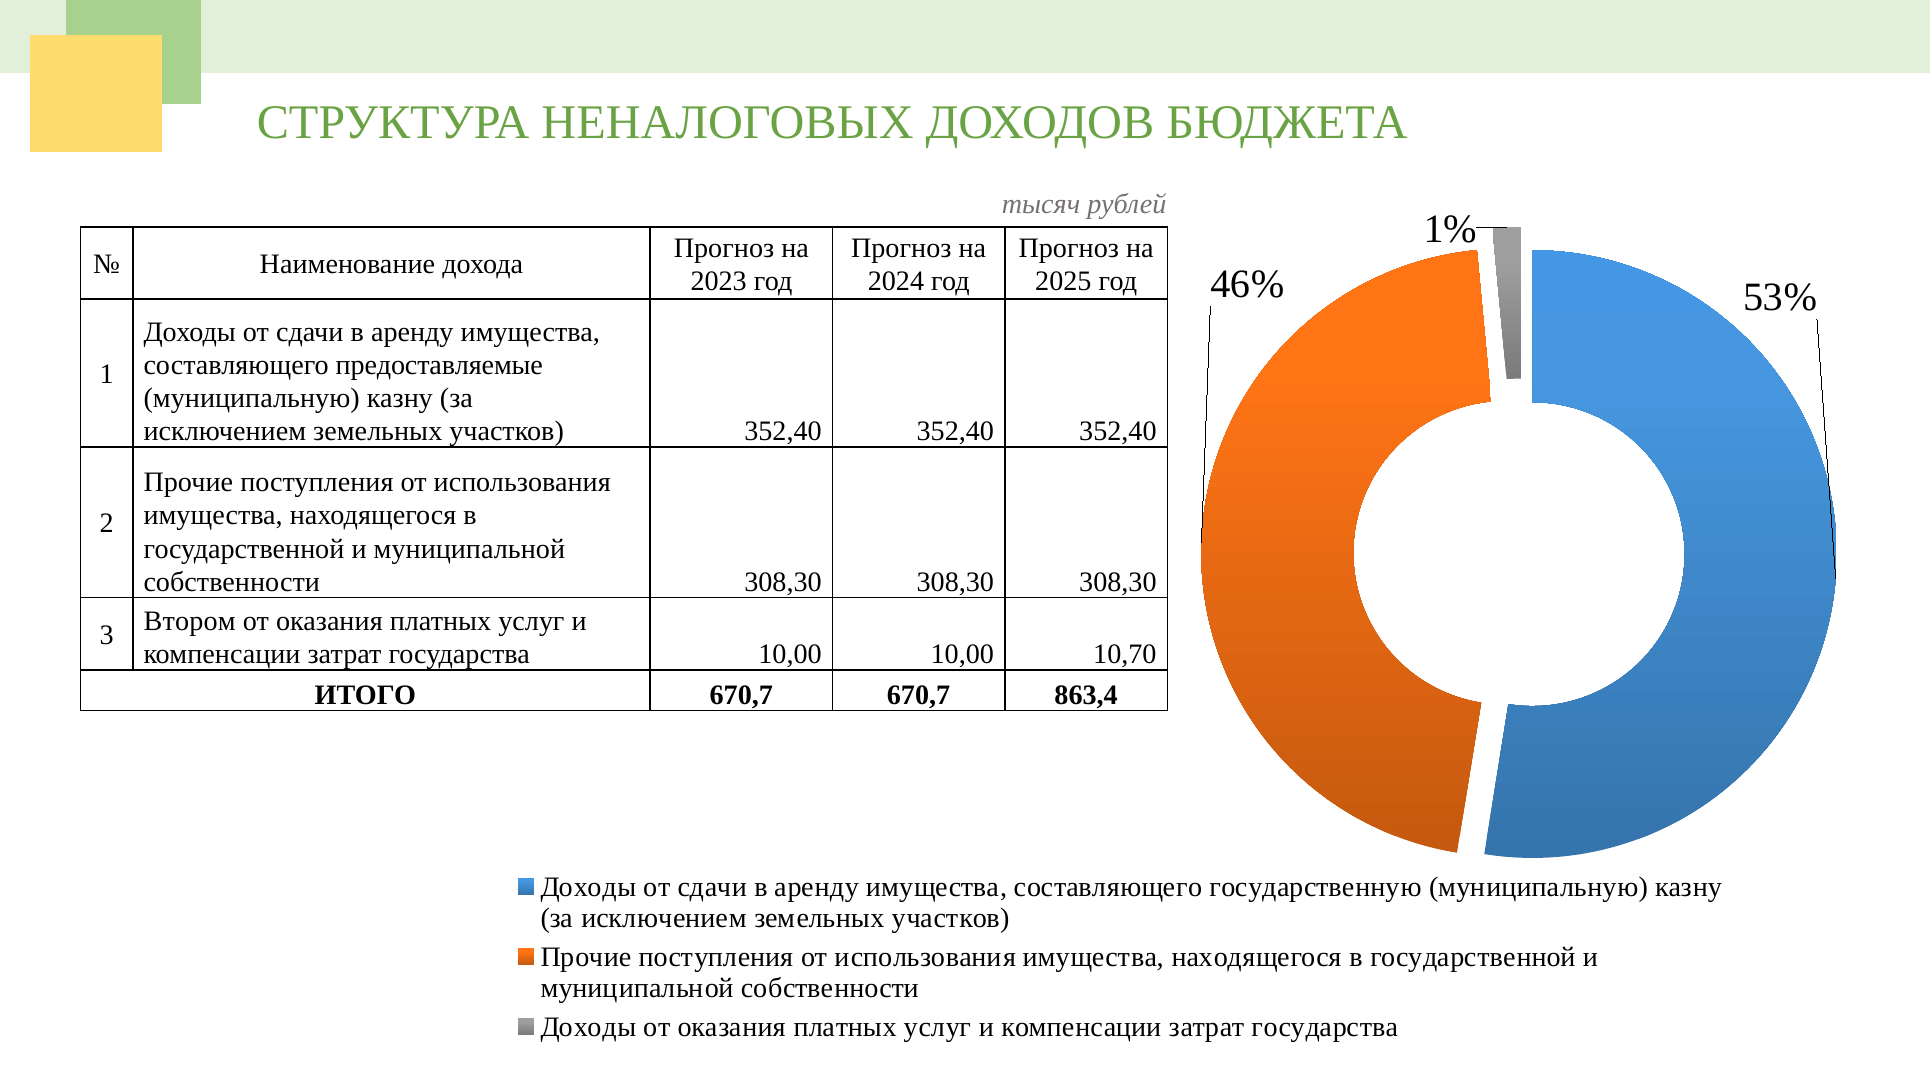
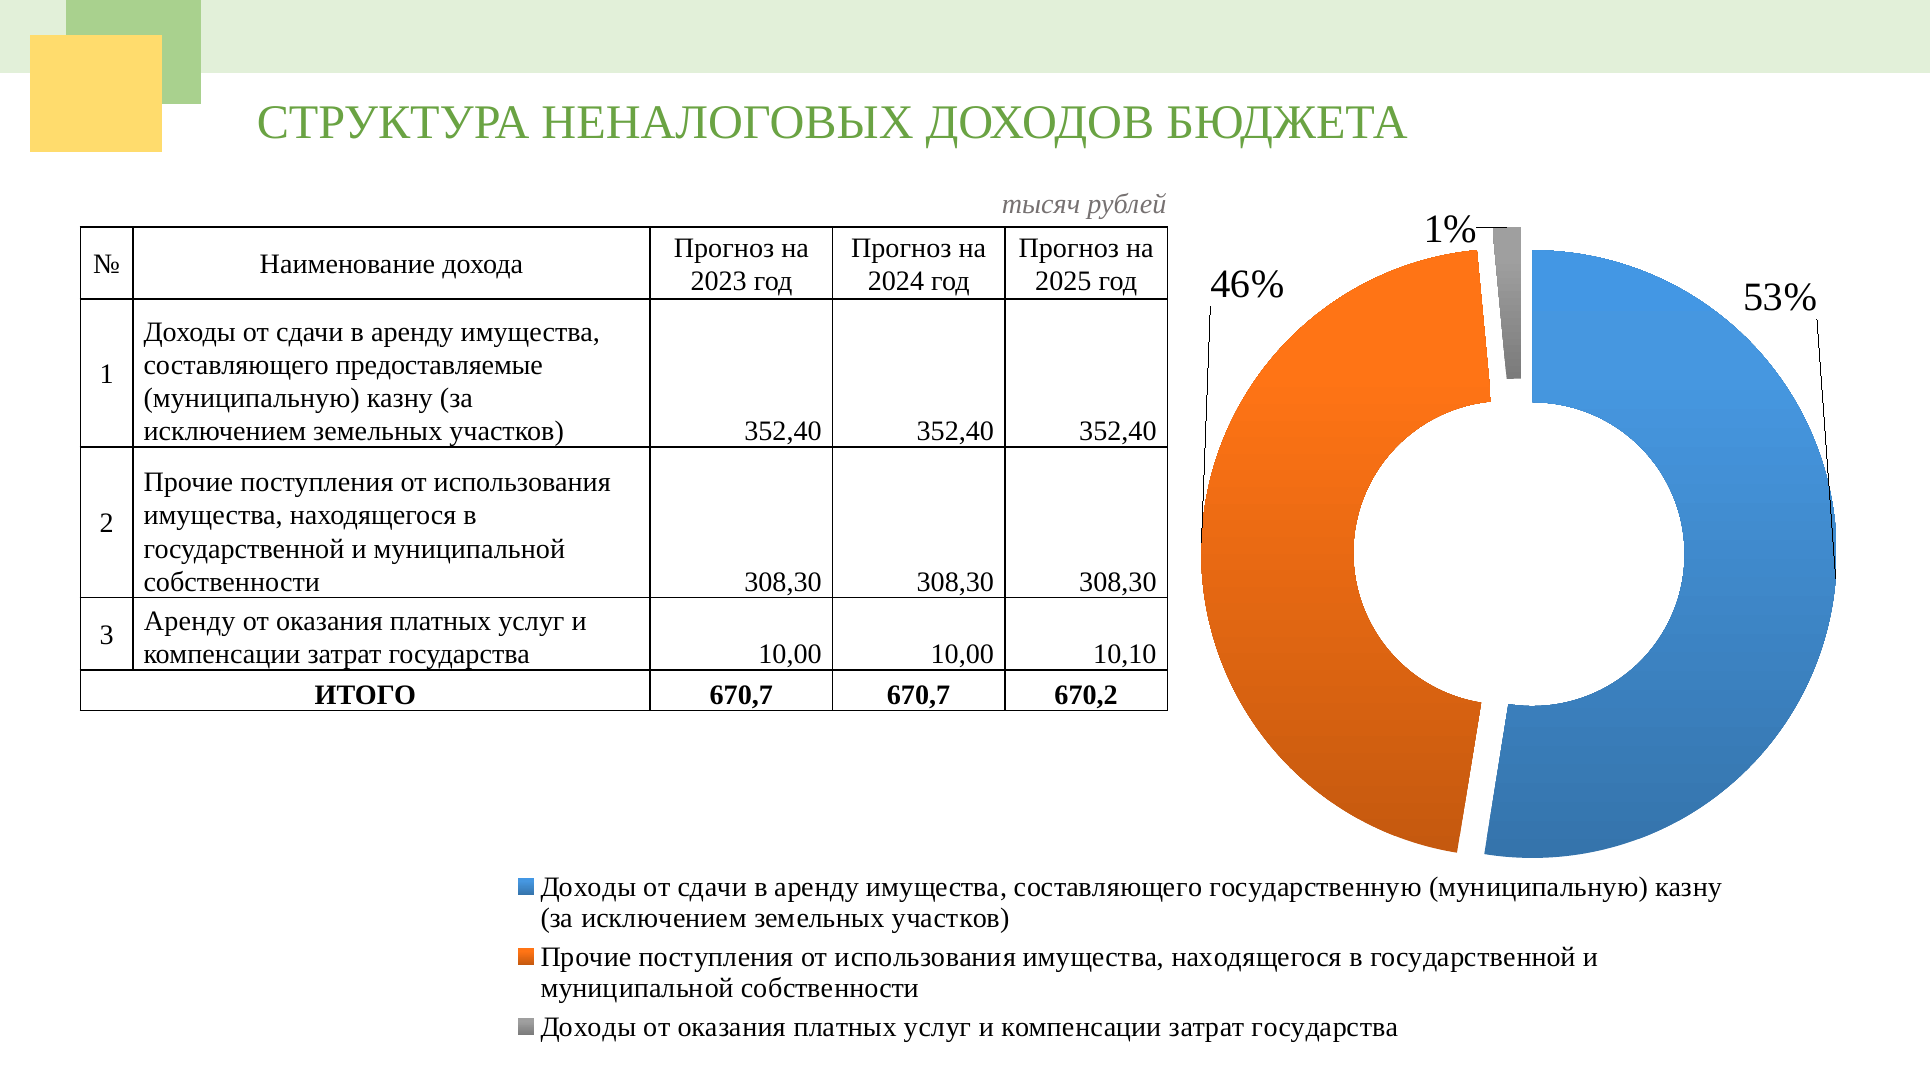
3 Втором: Втором -> Аренду
10,70: 10,70 -> 10,10
863,4: 863,4 -> 670,2
